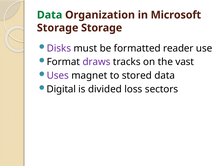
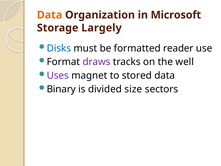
Data at (50, 15) colour: green -> orange
Storage Storage: Storage -> Largely
Disks colour: purple -> blue
vast: vast -> well
Digital: Digital -> Binary
loss: loss -> size
